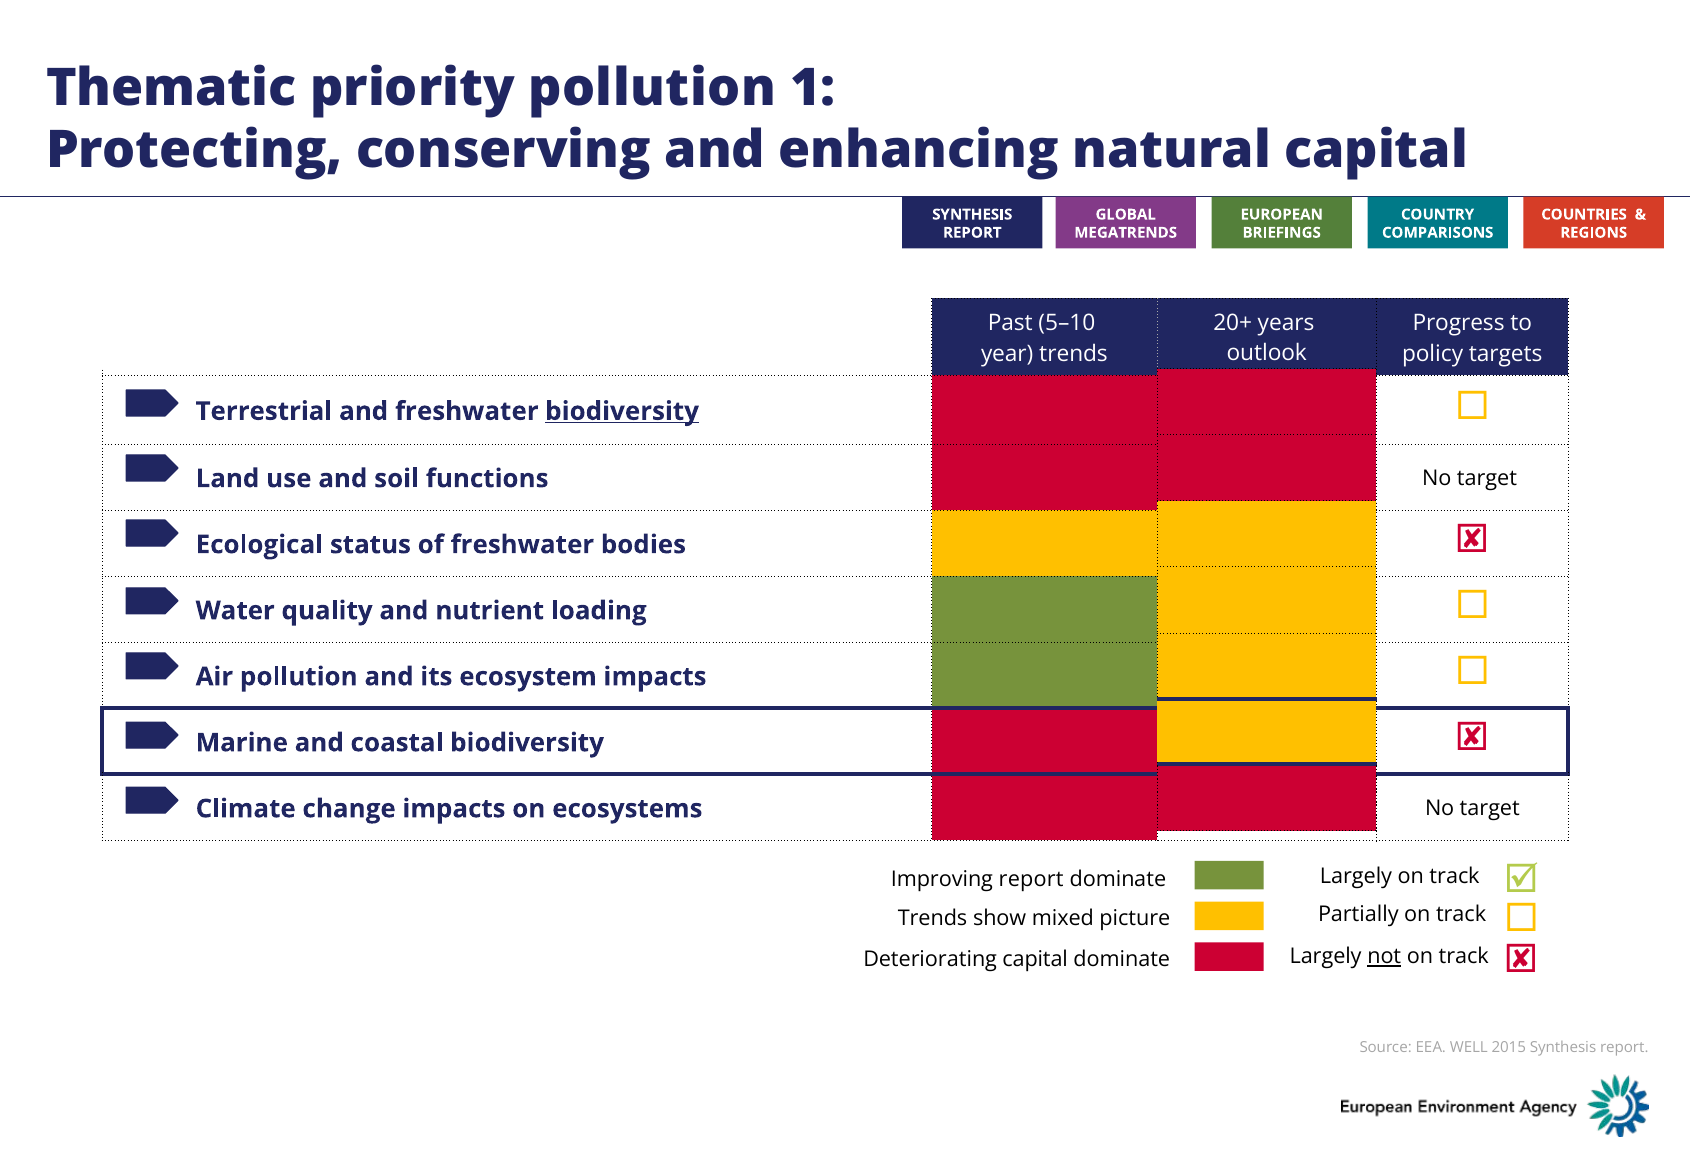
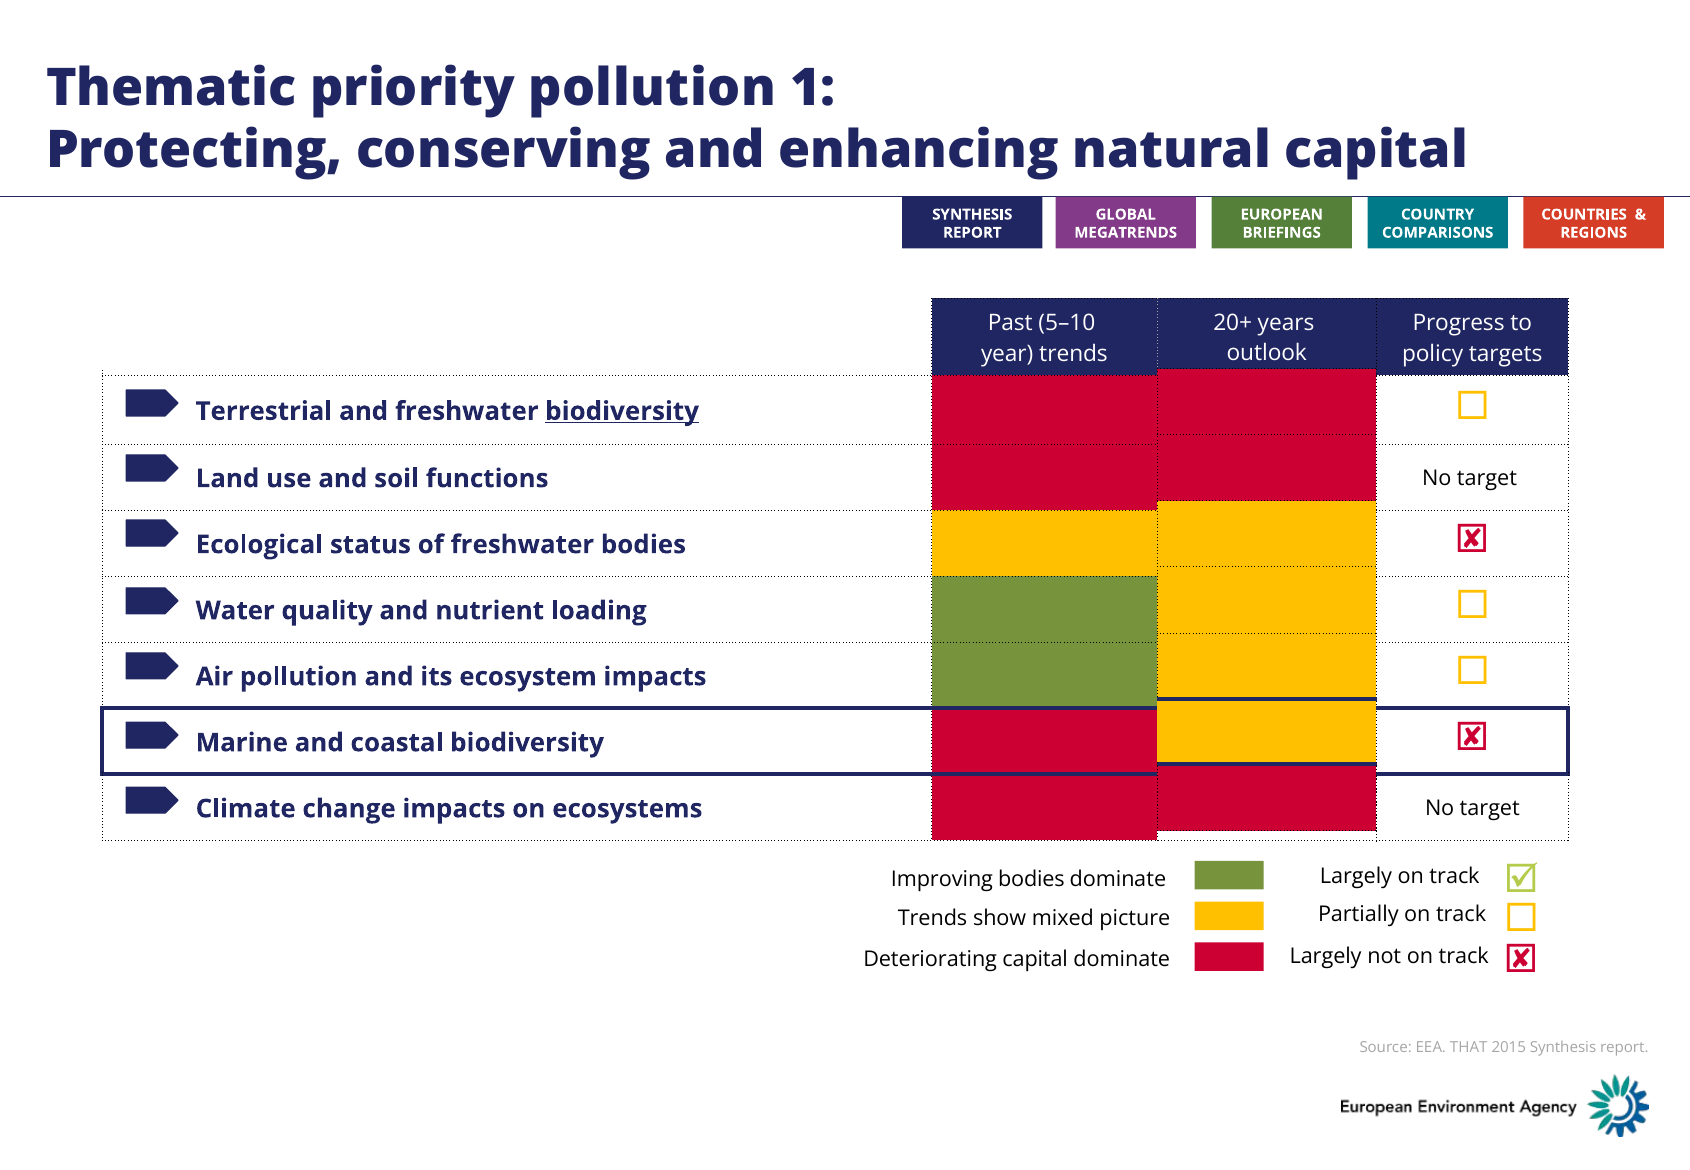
Improving report: report -> bodies
not underline: present -> none
WELL: WELL -> THAT
